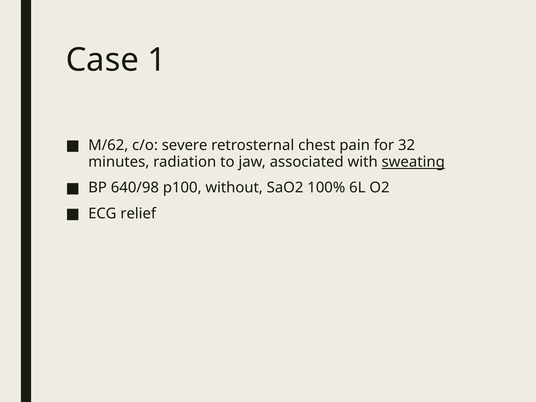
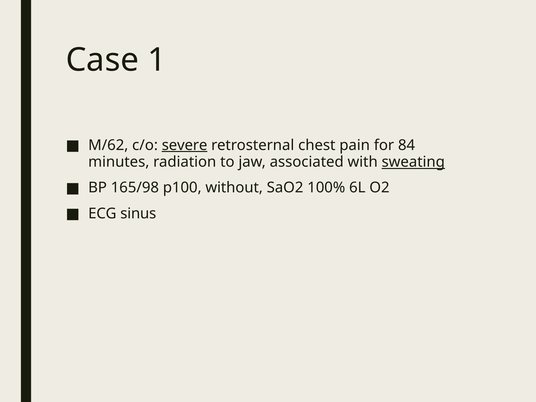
severe underline: none -> present
32: 32 -> 84
640/98: 640/98 -> 165/98
relief: relief -> sinus
